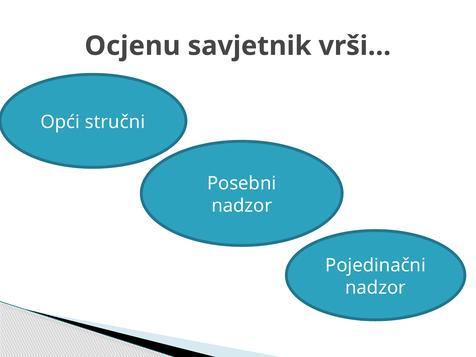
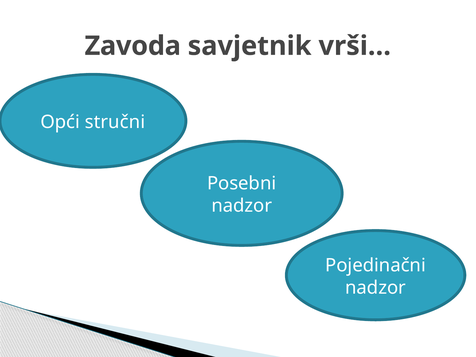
Ocjenu: Ocjenu -> Zavoda
